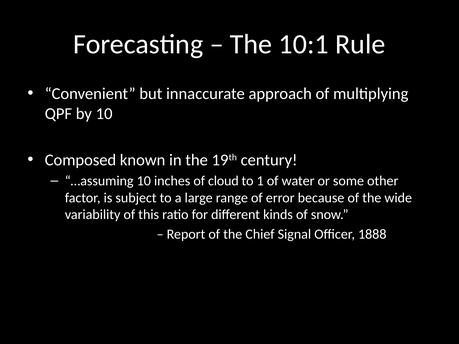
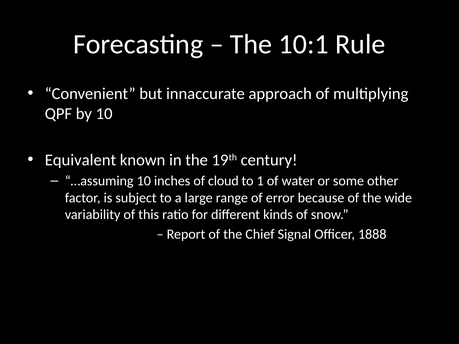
Composed: Composed -> Equivalent
